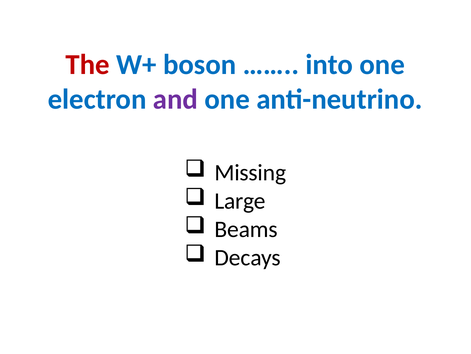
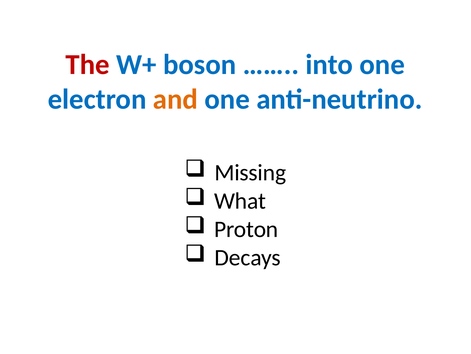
and colour: purple -> orange
Large: Large -> What
Beams: Beams -> Proton
